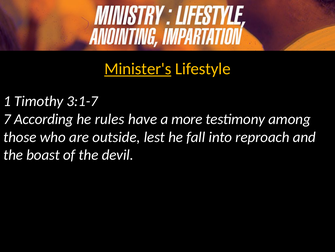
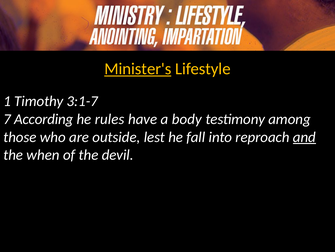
more: more -> body
and underline: none -> present
boast: boast -> when
